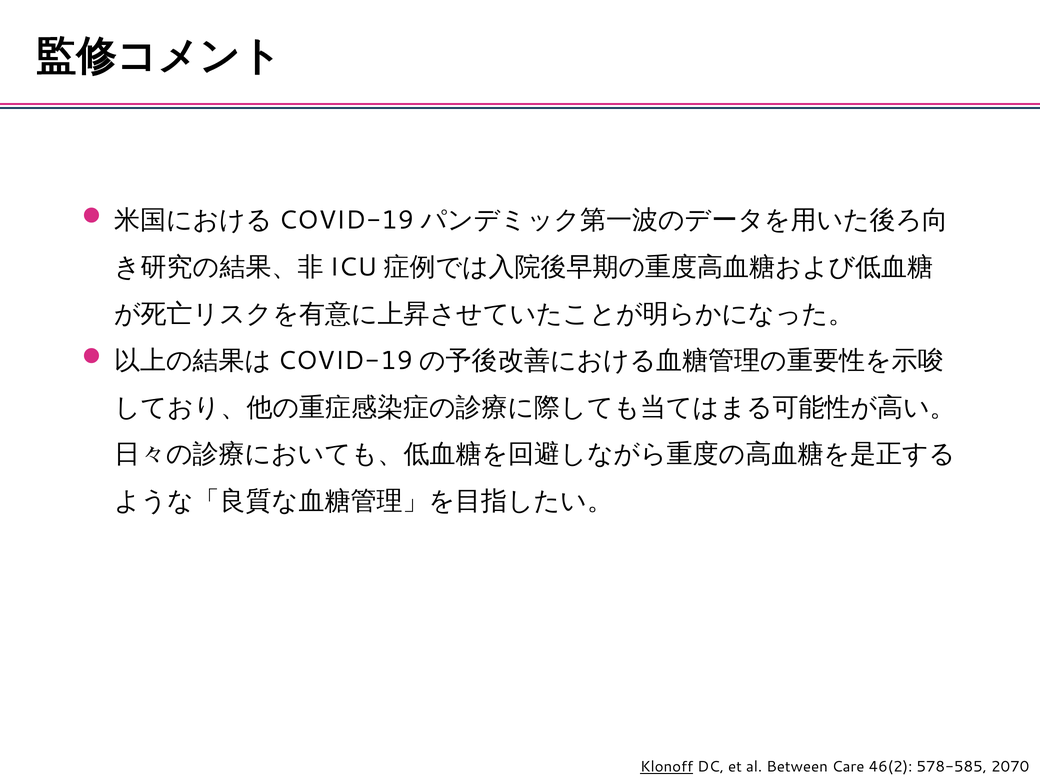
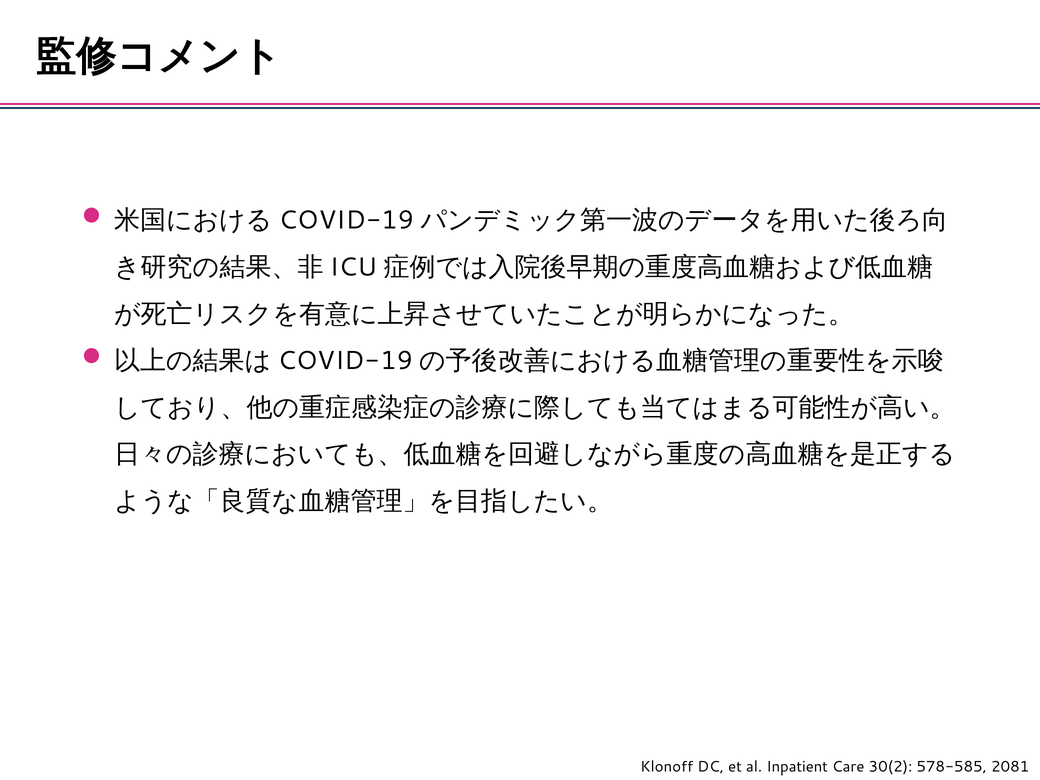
Klonoff underline: present -> none
Between: Between -> Inpatient
46(2: 46(2 -> 30(2
2070: 2070 -> 2081
